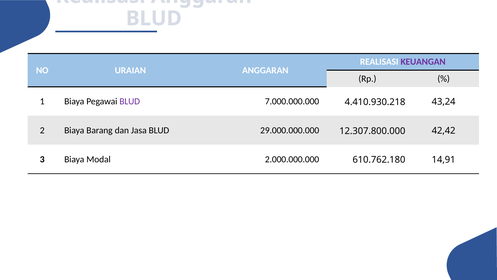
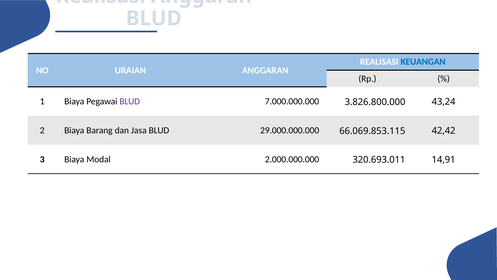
KEUANGAN colour: purple -> blue
4.410.930.218: 4.410.930.218 -> 3.826.800.000
12.307.800.000: 12.307.800.000 -> 66.069.853.115
610.762.180: 610.762.180 -> 320.693.011
